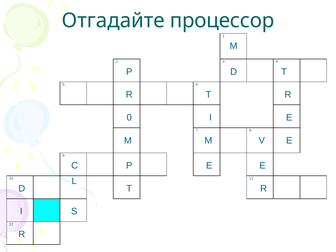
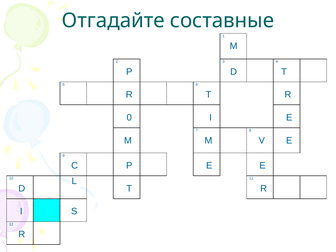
процессор: процессор -> составные
